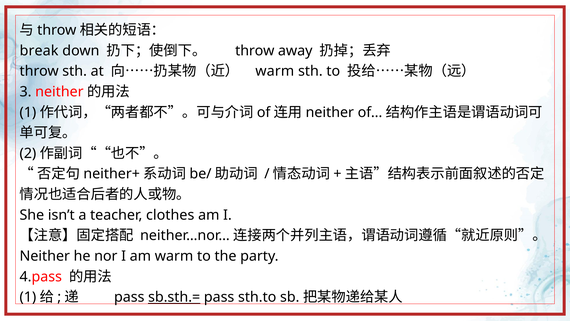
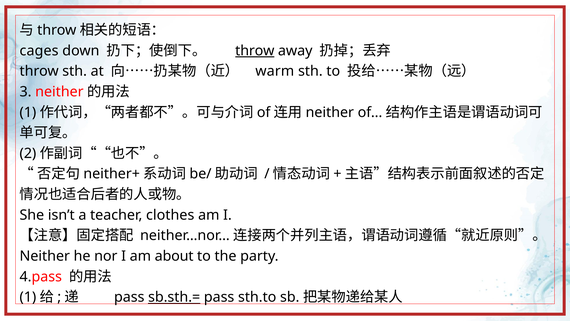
break: break -> cages
throw at (255, 51) underline: none -> present
am warm: warm -> about
